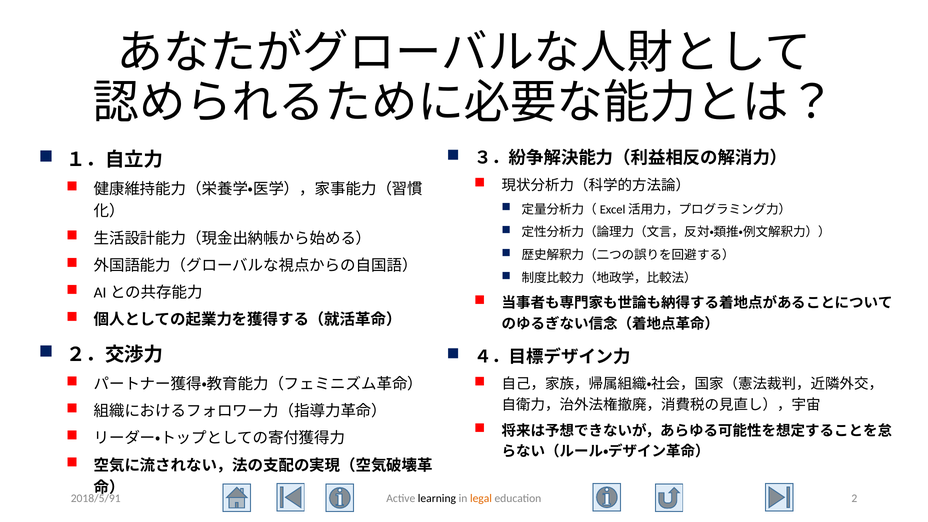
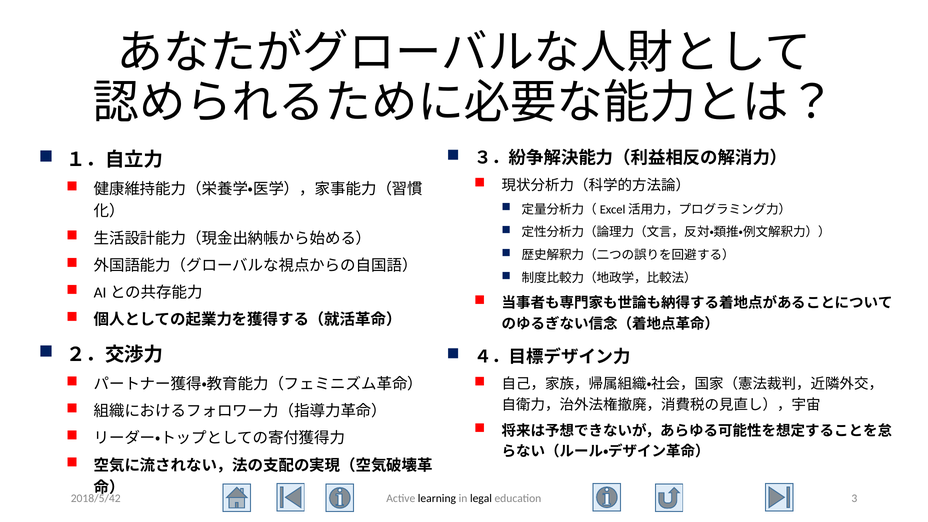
2018/5/91: 2018/5/91 -> 2018/5/42
legal colour: orange -> black
2: 2 -> 3
